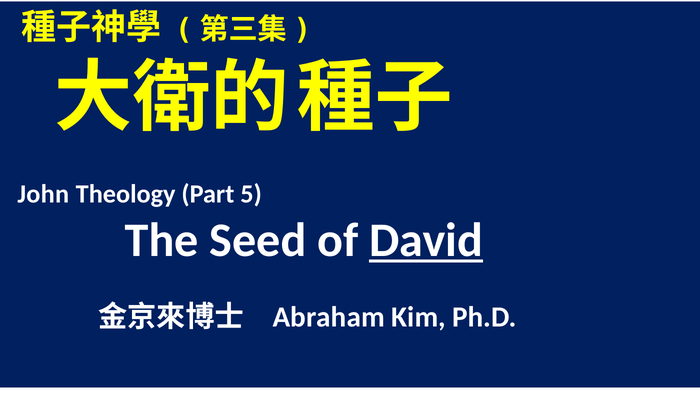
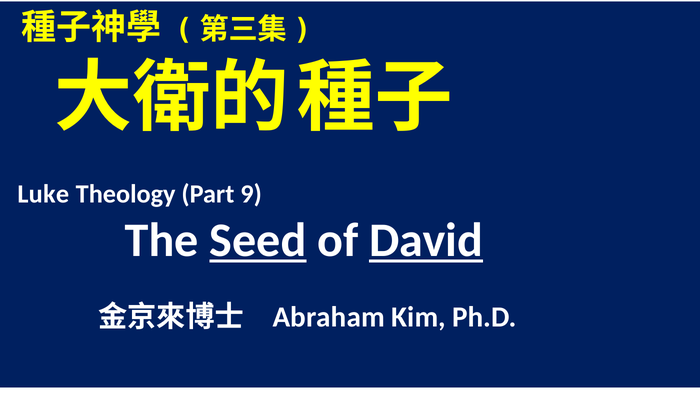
John: John -> Luke
5: 5 -> 9
Seed underline: none -> present
